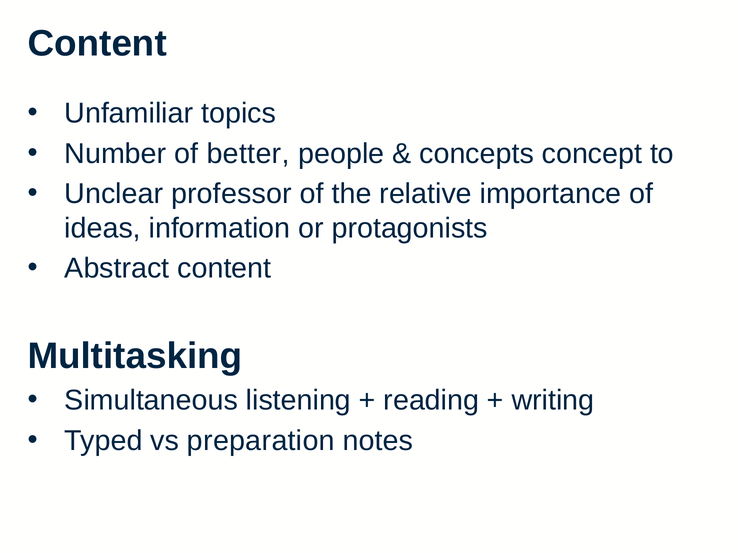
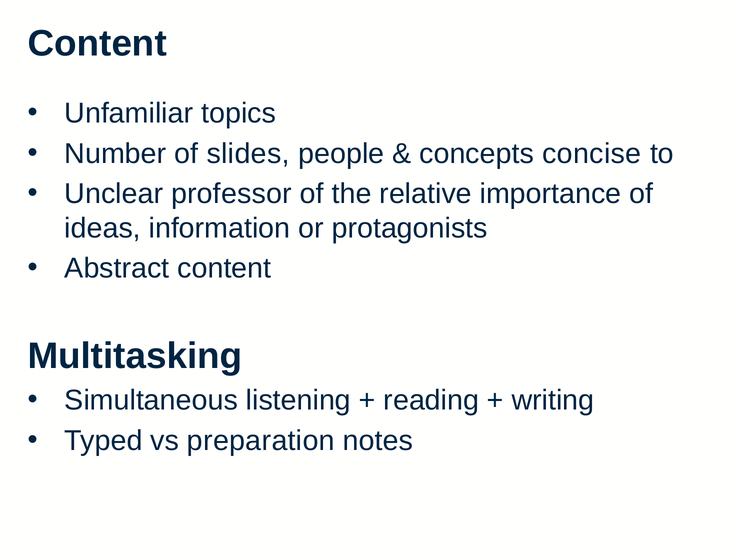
better: better -> slides
concept: concept -> concise
